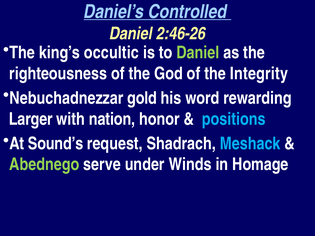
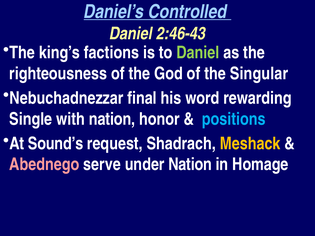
2:46-26: 2:46-26 -> 2:46-43
occultic: occultic -> factions
Integrity: Integrity -> Singular
gold: gold -> final
Larger: Larger -> Single
Meshack colour: light blue -> yellow
Abednego colour: light green -> pink
under Winds: Winds -> Nation
